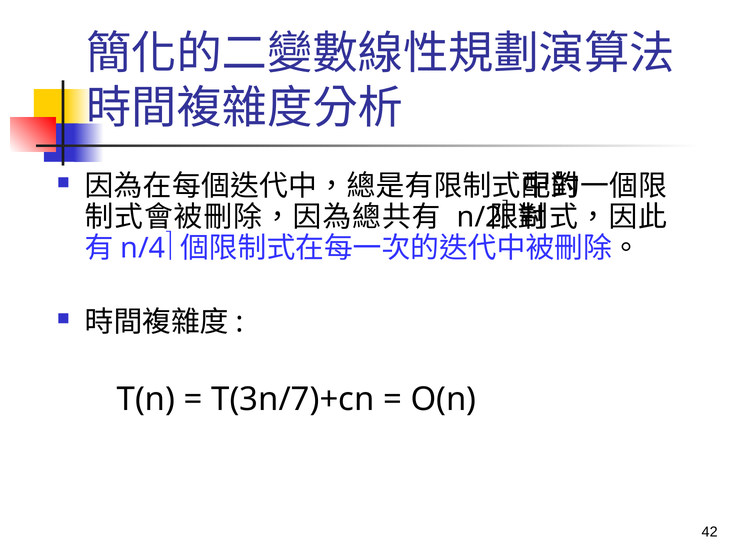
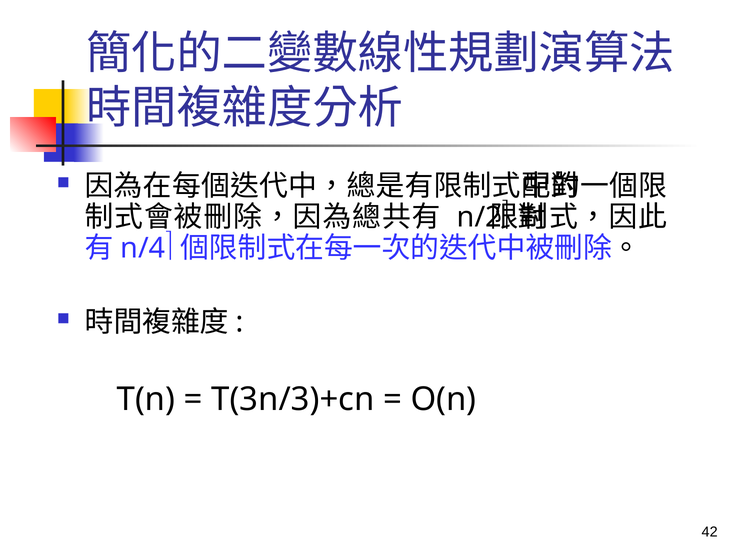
T(3n/7)+cn: T(3n/7)+cn -> T(3n/3)+cn
